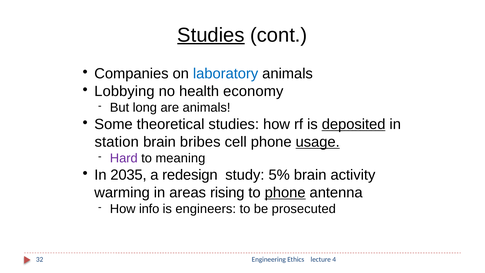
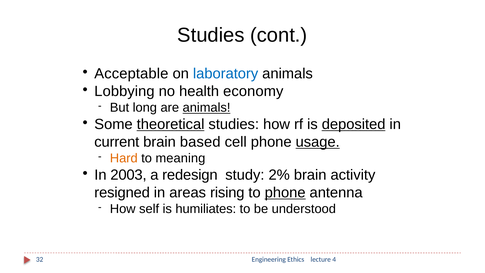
Studies at (211, 35) underline: present -> none
Companies: Companies -> Acceptable
animals at (207, 108) underline: none -> present
theoretical underline: none -> present
station: station -> current
bribes: bribes -> based
Hard colour: purple -> orange
2035: 2035 -> 2003
5%: 5% -> 2%
warming: warming -> resigned
info: info -> self
engineers: engineers -> humiliates
prosecuted: prosecuted -> understood
